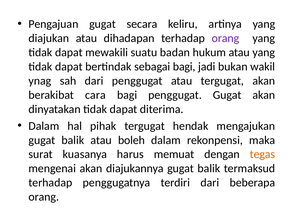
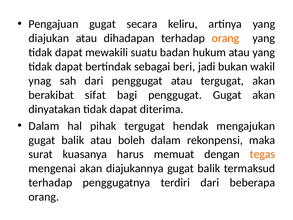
orang at (225, 38) colour: purple -> orange
sebagai bagi: bagi -> beri
cara: cara -> sifat
